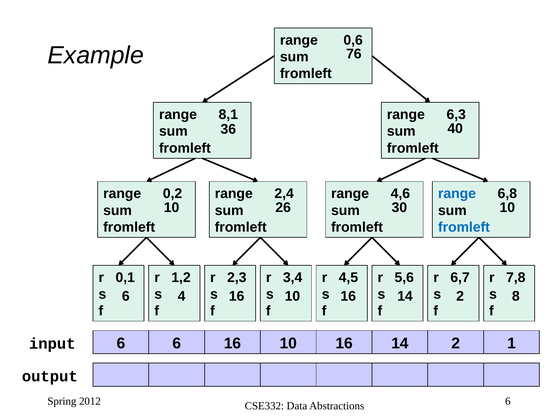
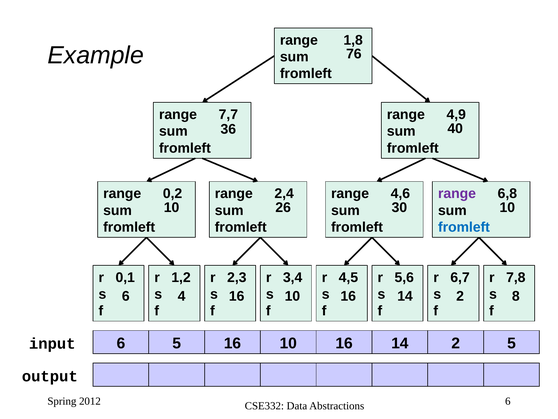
0,6: 0,6 -> 1,8
8,1: 8,1 -> 7,7
6,3: 6,3 -> 4,9
range at (457, 193) colour: blue -> purple
6 6: 6 -> 5
2 1: 1 -> 5
